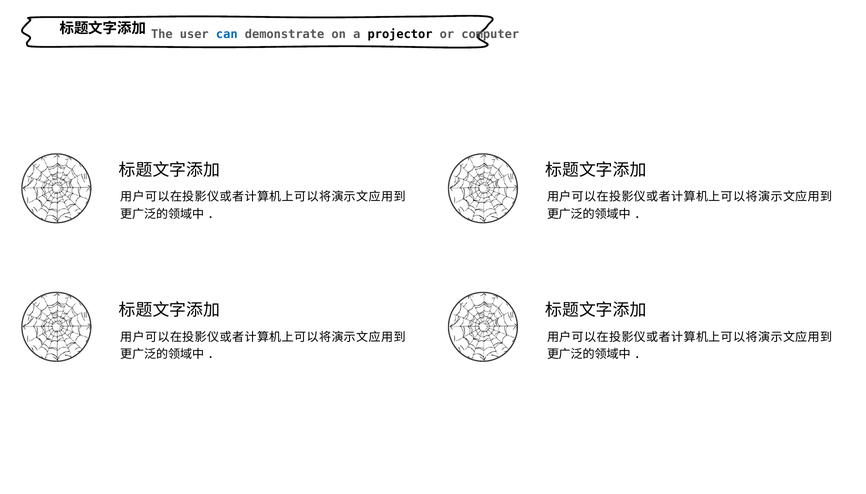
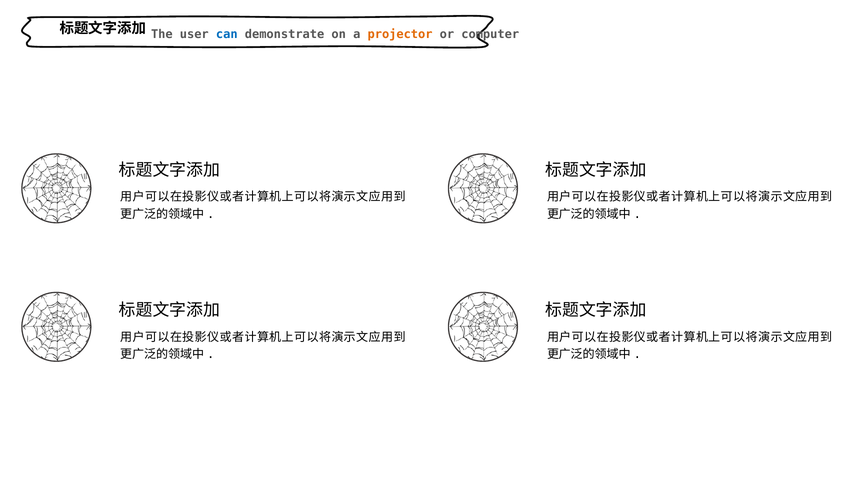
projector colour: black -> orange
